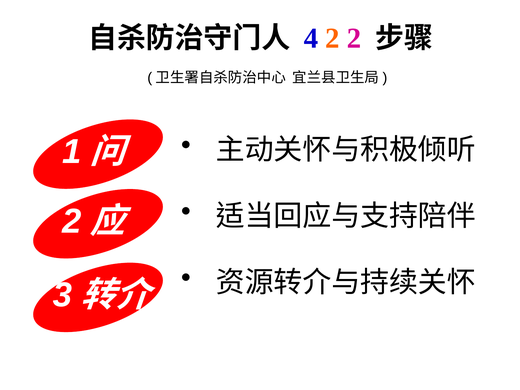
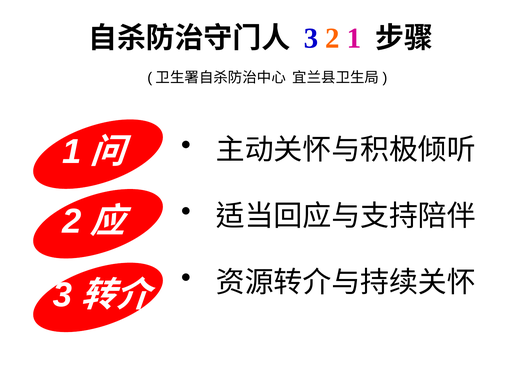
4 at (311, 38): 4 -> 3
2 2: 2 -> 1
